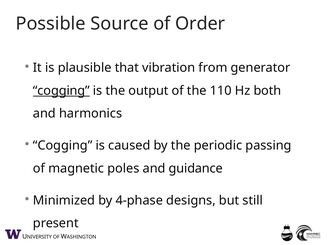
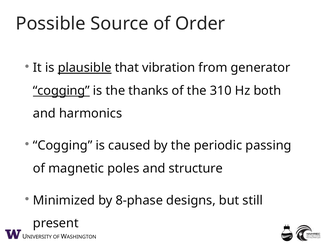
plausible underline: none -> present
output: output -> thanks
110: 110 -> 310
guidance: guidance -> structure
4-phase: 4-phase -> 8-phase
